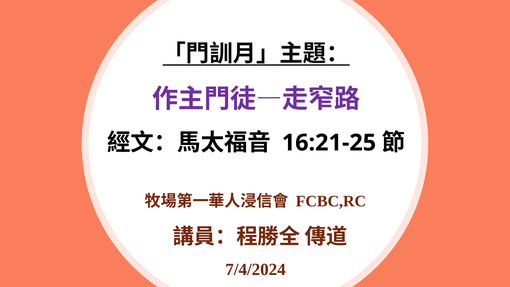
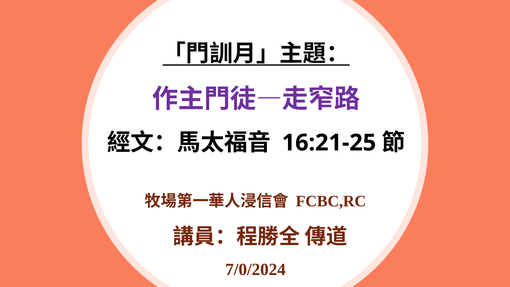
7/4/2024: 7/4/2024 -> 7/0/2024
